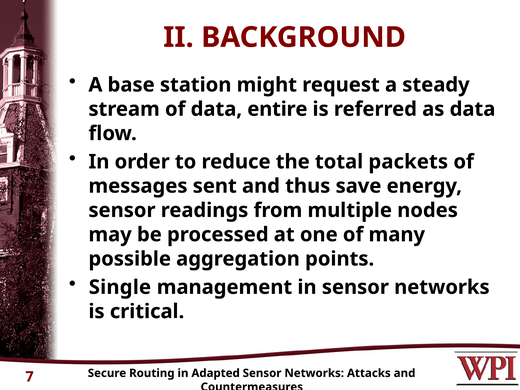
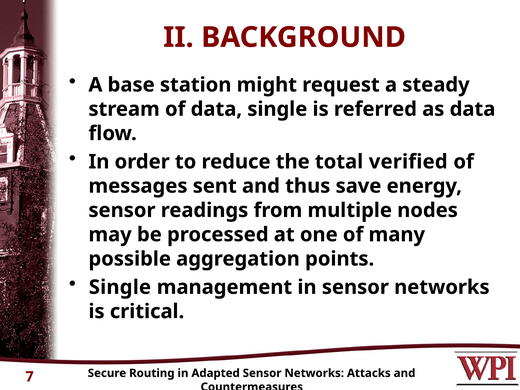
data entire: entire -> single
packets: packets -> verified
